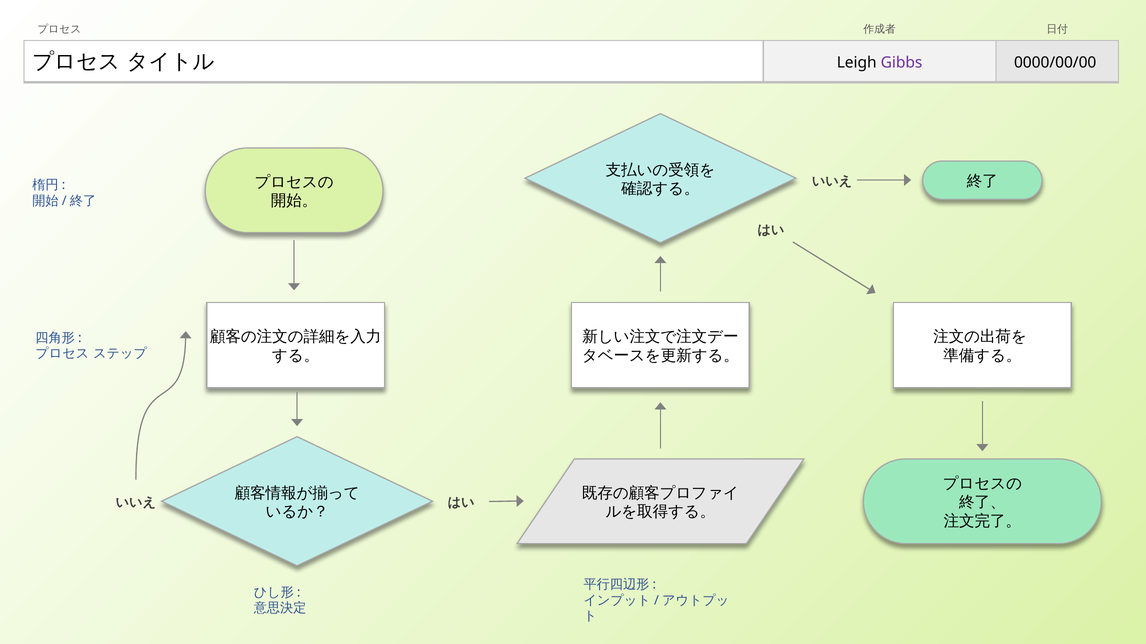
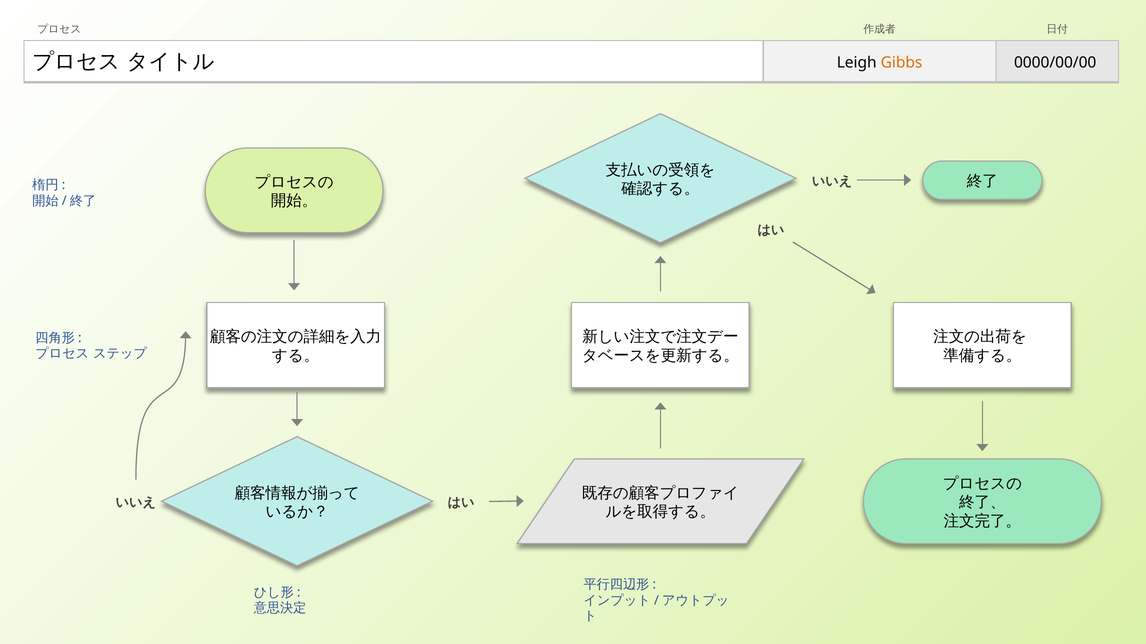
Gibbs colour: purple -> orange
